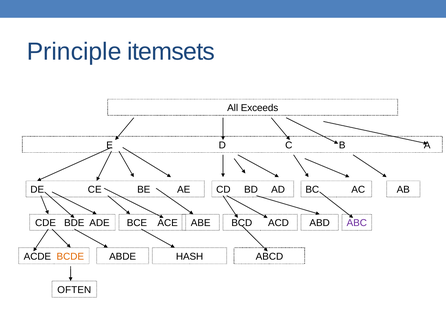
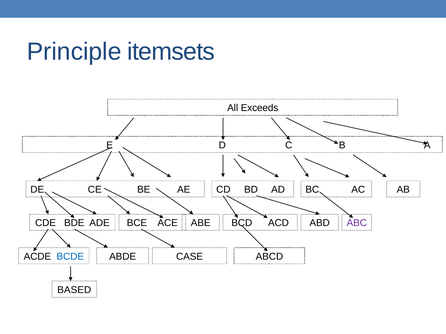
BCDE colour: orange -> blue
HASH: HASH -> CASE
OFTEN: OFTEN -> BASED
